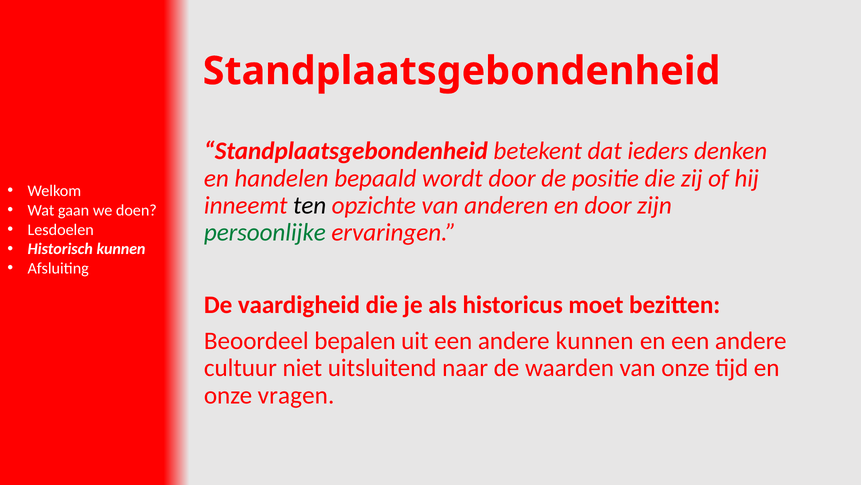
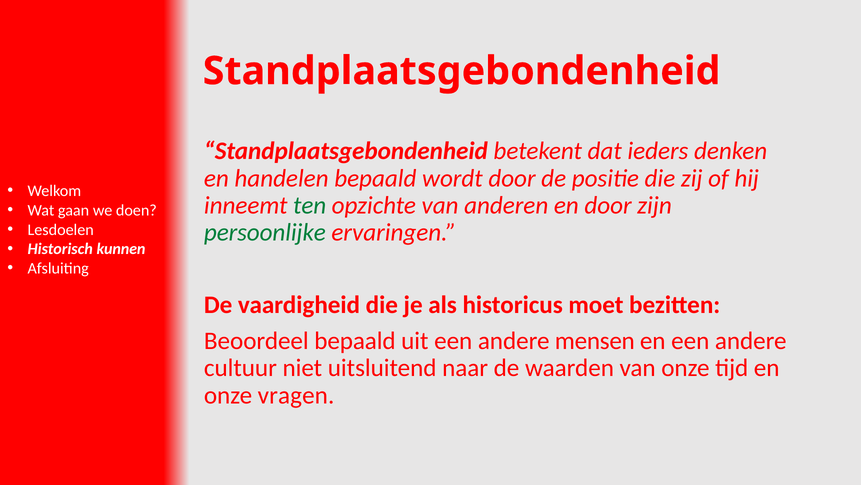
ten colour: black -> green
Beoordeel bepalen: bepalen -> bepaald
andere kunnen: kunnen -> mensen
